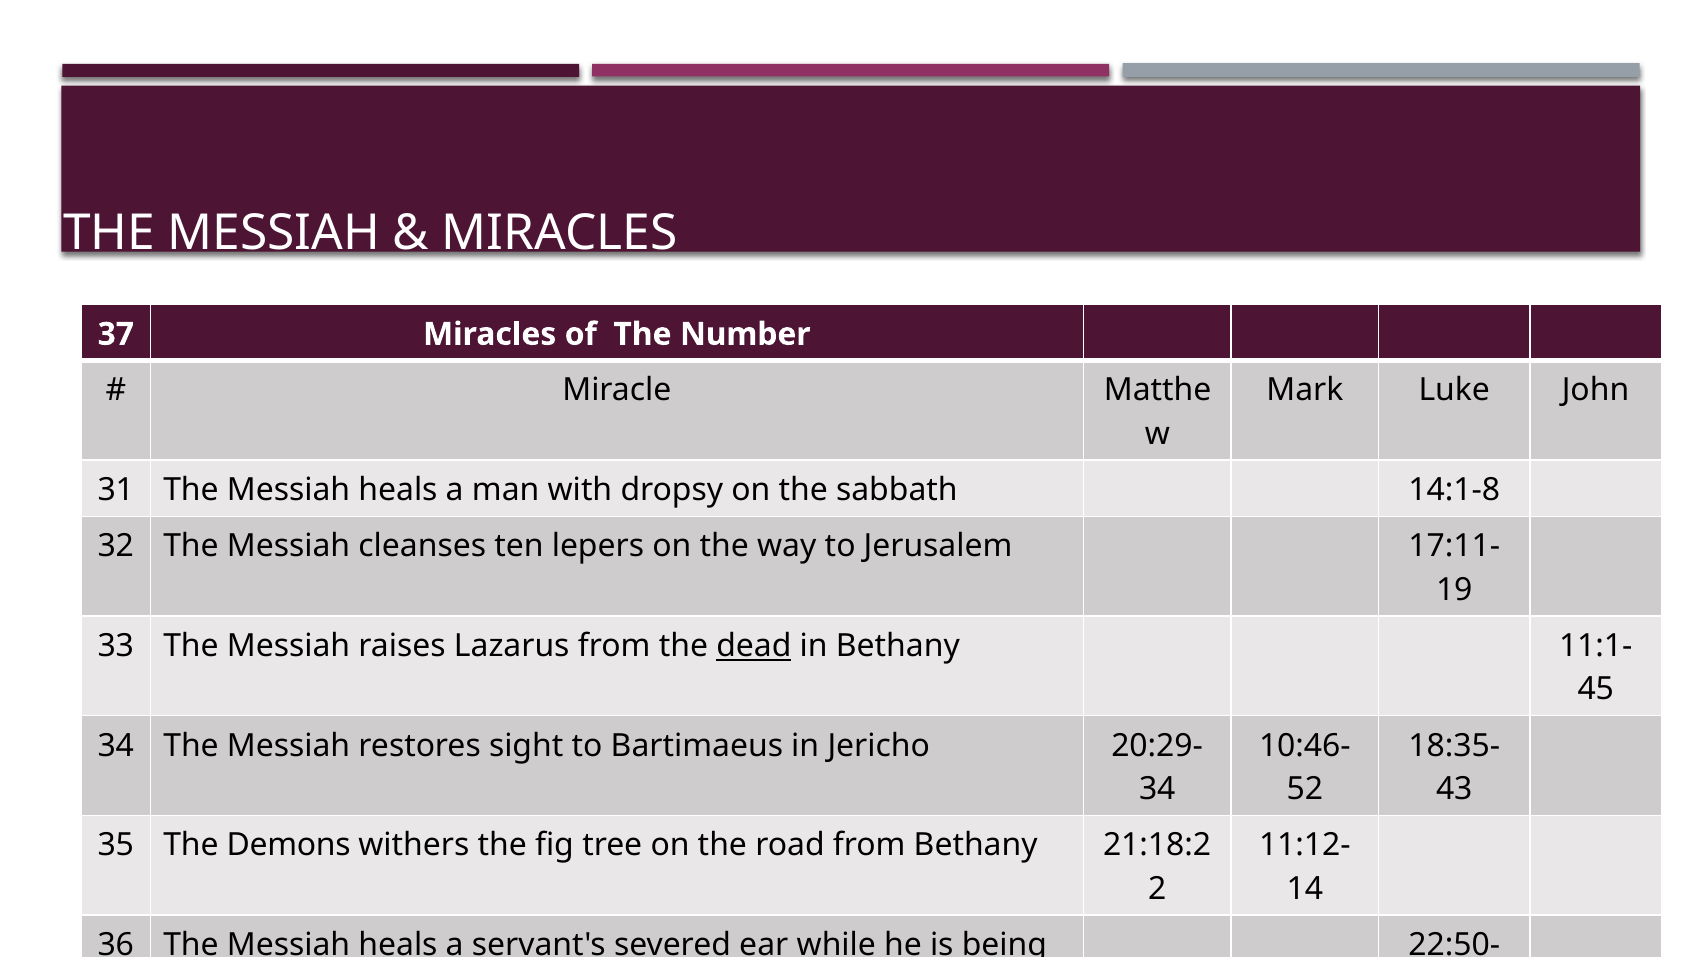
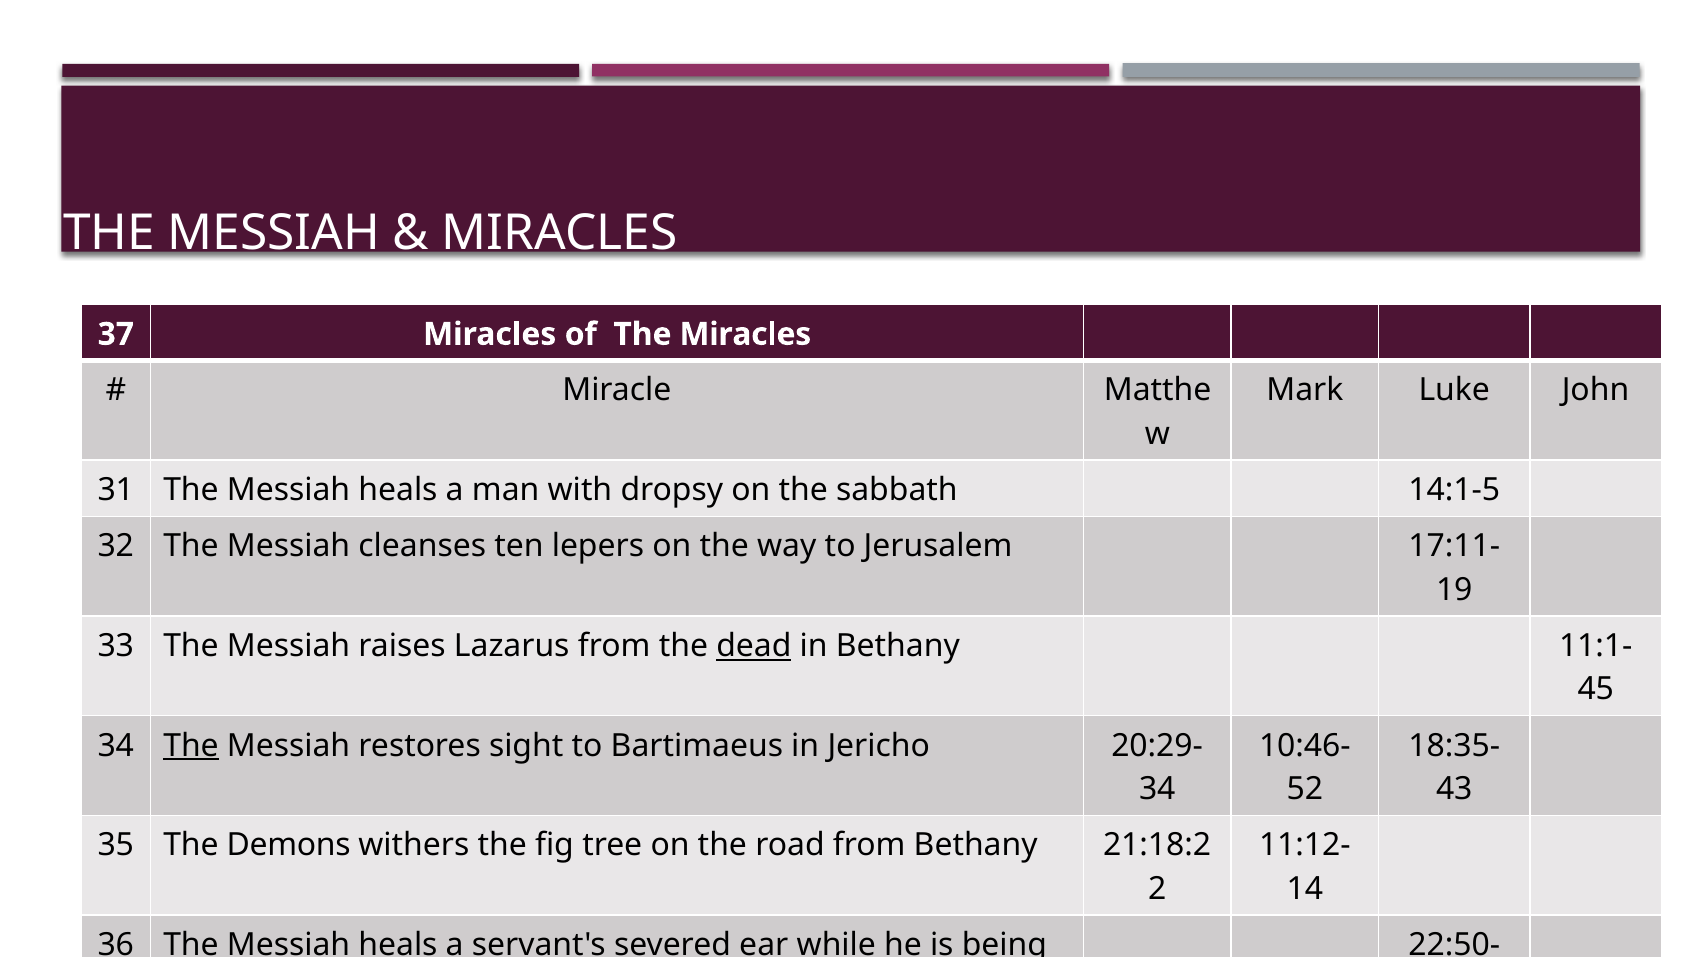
The Number: Number -> Miracles
14:1-8: 14:1-8 -> 14:1-5
The at (191, 746) underline: none -> present
